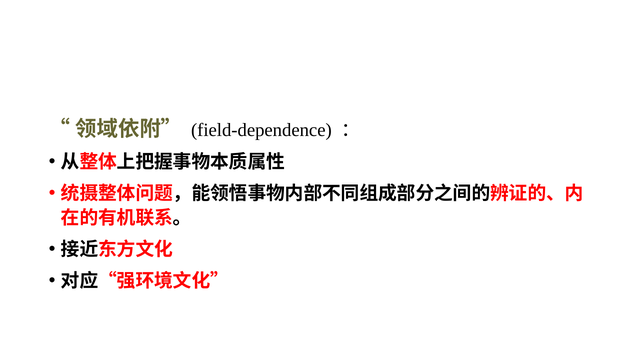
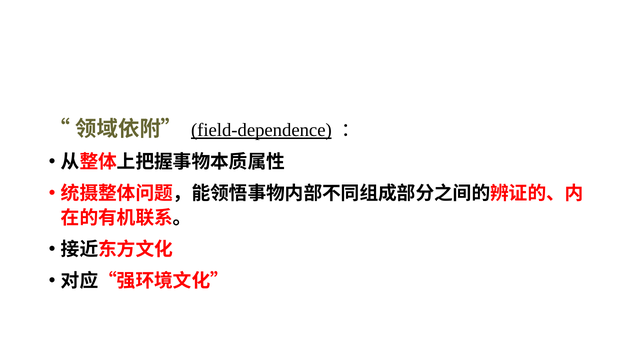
field-dependence underline: none -> present
